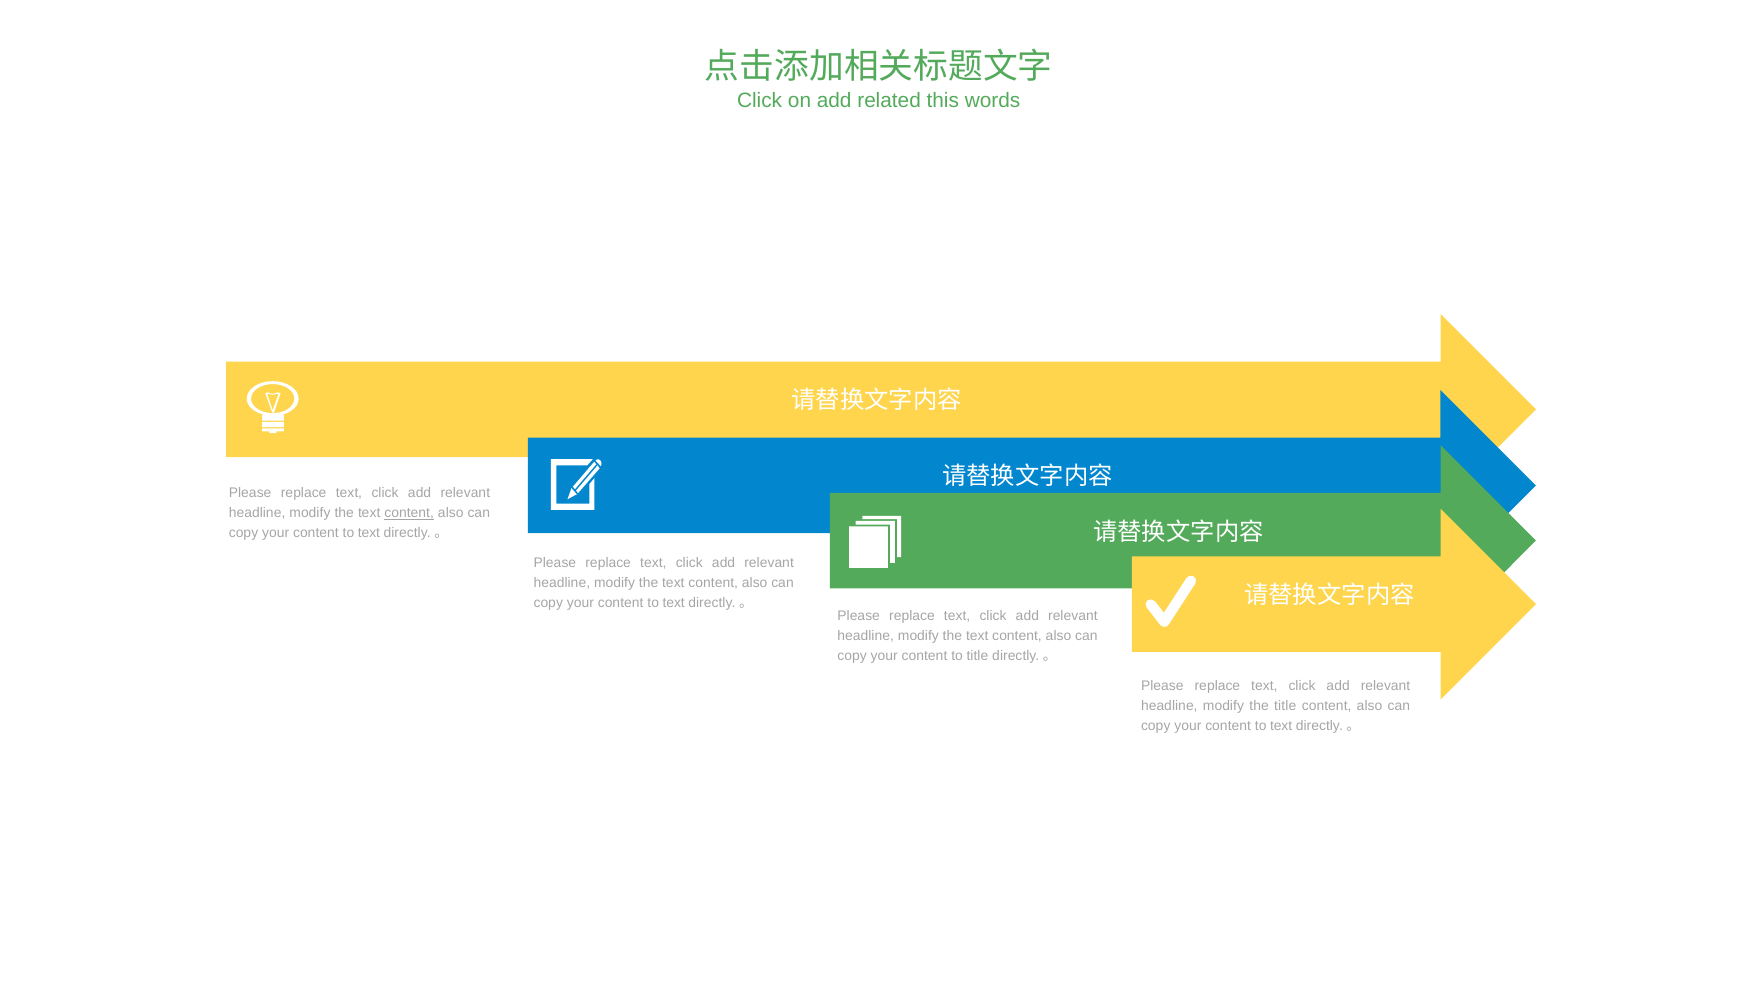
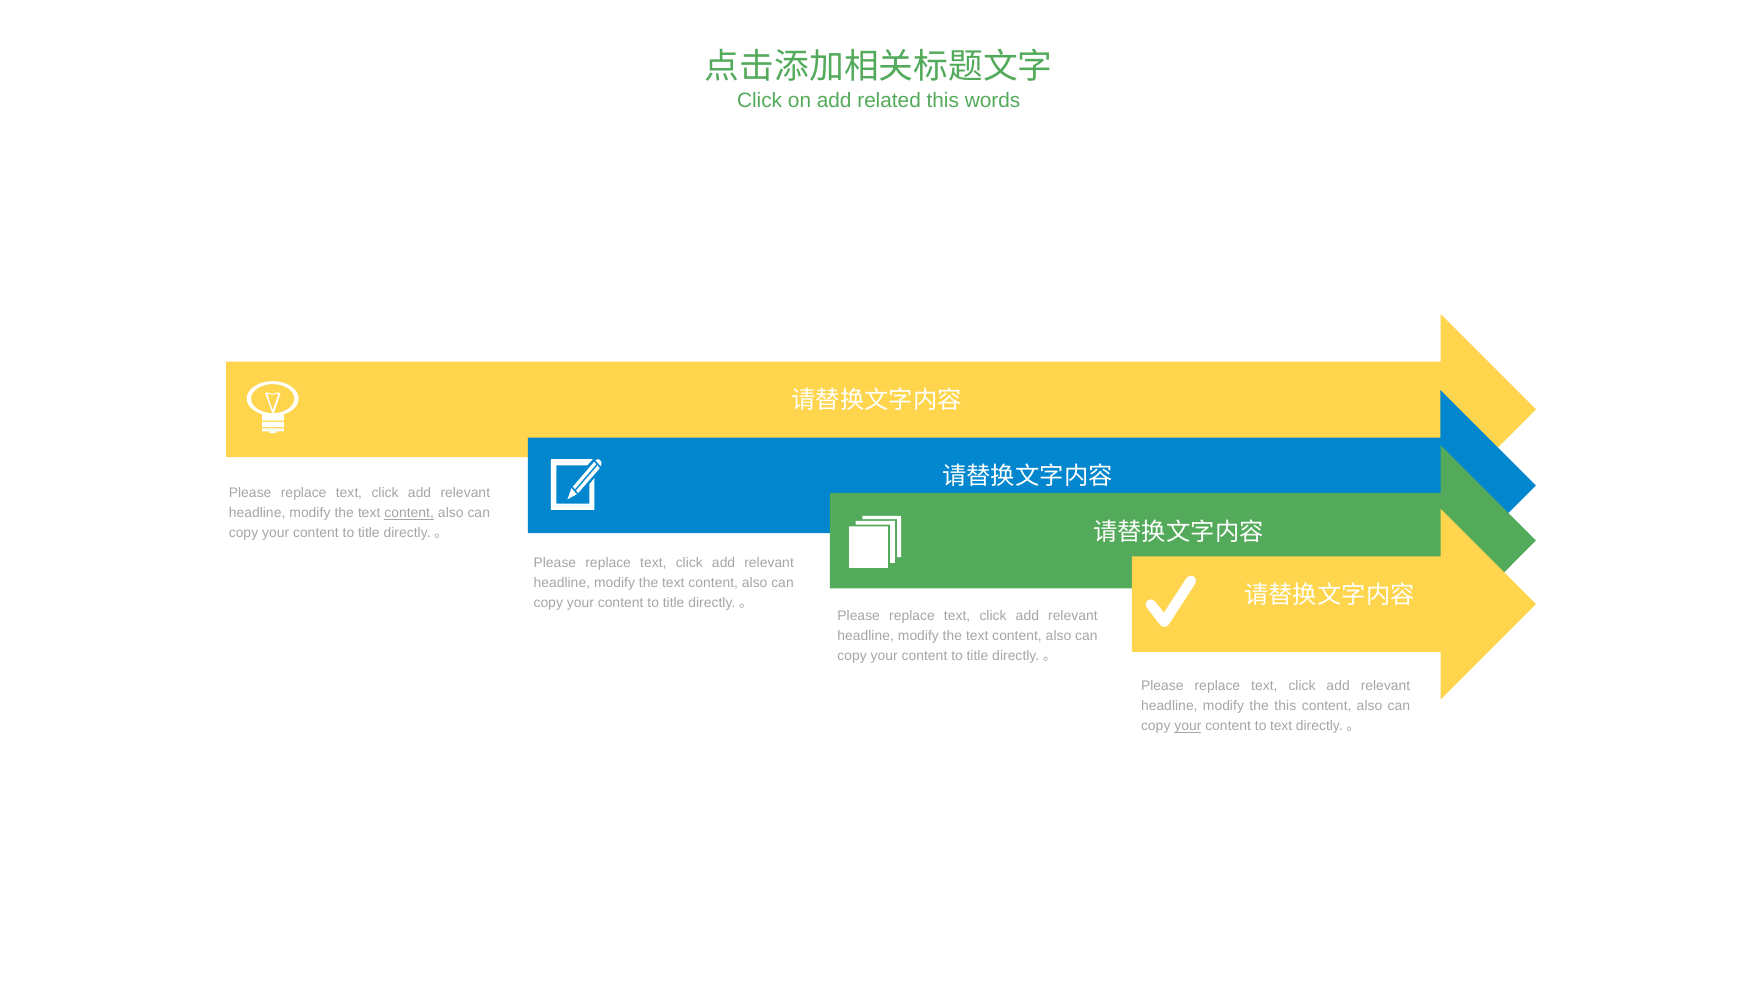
text at (369, 533): text -> title
text at (674, 603): text -> title
the title: title -> this
your at (1188, 726) underline: none -> present
